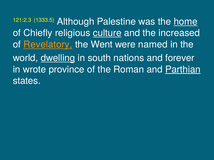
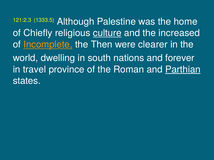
home underline: present -> none
Revelatory: Revelatory -> Incomplete
Went: Went -> Then
named: named -> clearer
dwelling underline: present -> none
wrote: wrote -> travel
